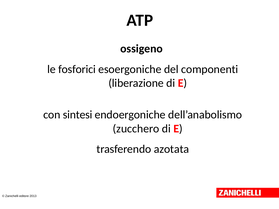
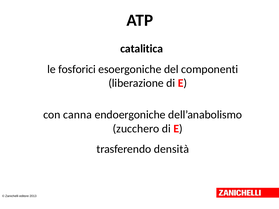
ossigeno: ossigeno -> catalitica
sintesi: sintesi -> canna
azotata: azotata -> densità
